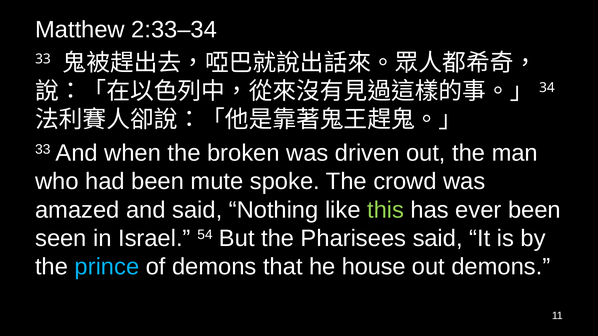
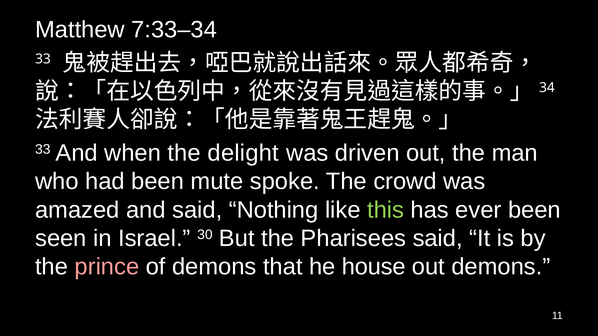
2:33–34: 2:33–34 -> 7:33–34
broken: broken -> delight
54: 54 -> 30
prince colour: light blue -> pink
